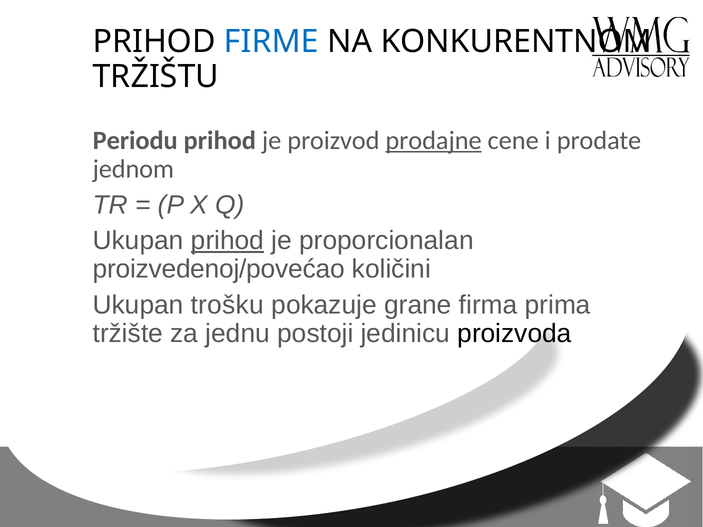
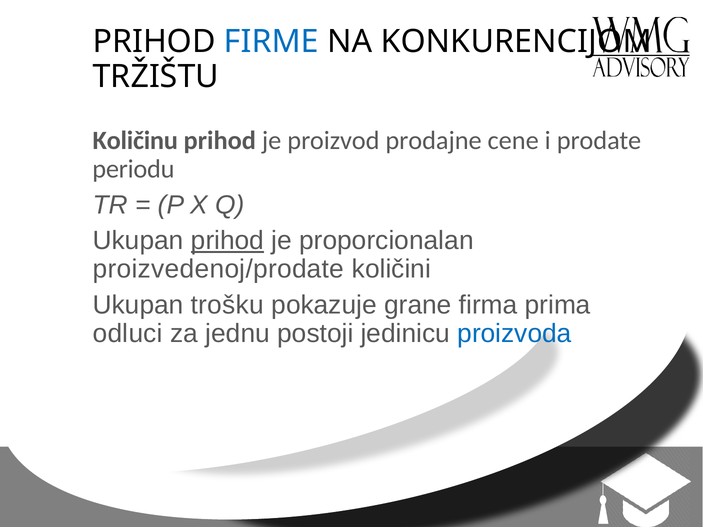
KONKURENTNOM: KONKURENTNOM -> KONKURENCIJOM
Periodu: Periodu -> Količinu
prodajne underline: present -> none
jednom: jednom -> periodu
proizvedenoj/povećao: proizvedenoj/povećao -> proizvedenoj/prodate
tržište: tržište -> odluci
proizvoda colour: black -> blue
